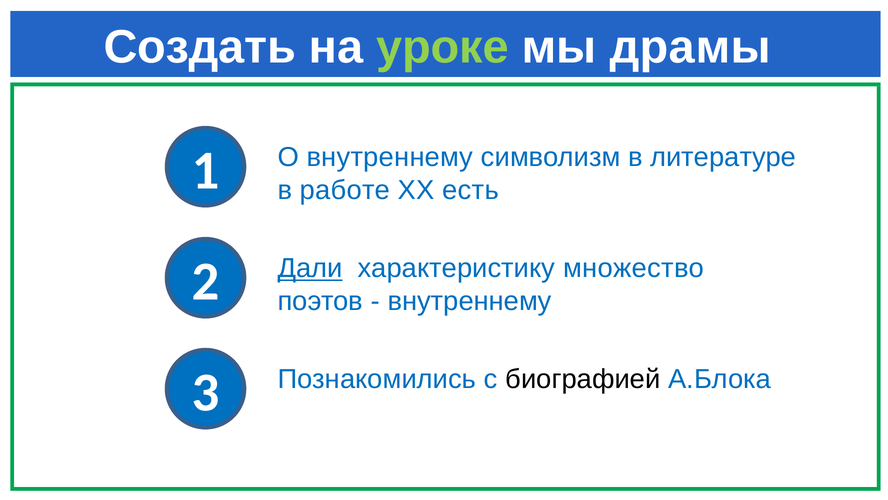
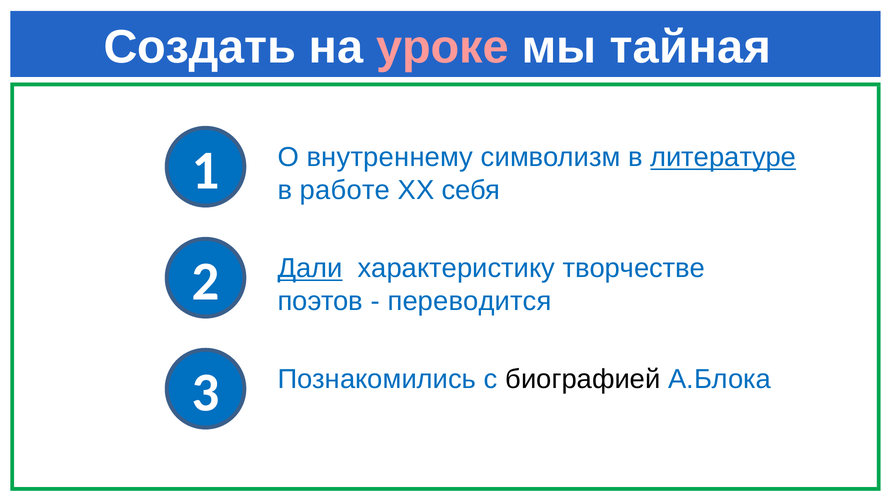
уроке colour: light green -> pink
драмы: драмы -> тайная
литературе underline: none -> present
есть: есть -> себя
множество: множество -> творчестве
внутреннему at (470, 301): внутреннему -> переводится
